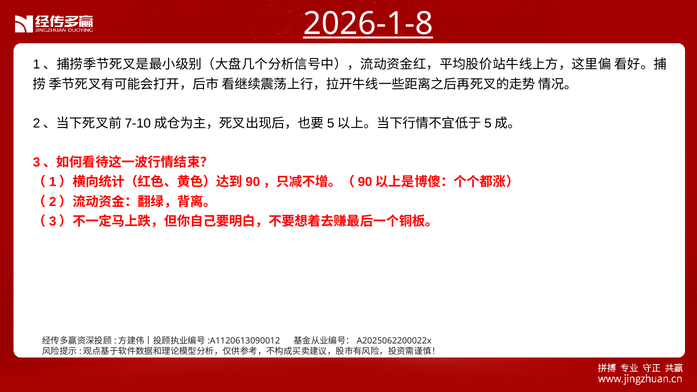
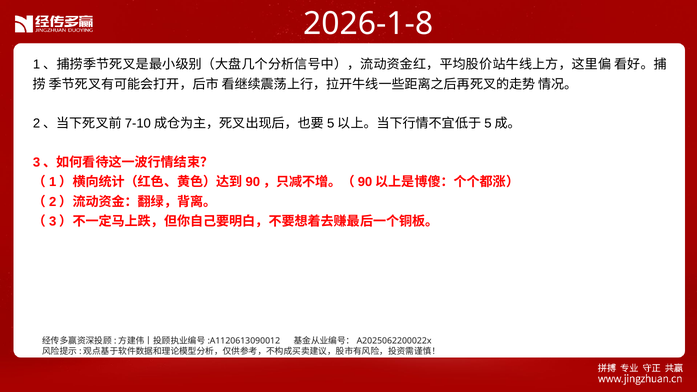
2026-1-8 underline: present -> none
